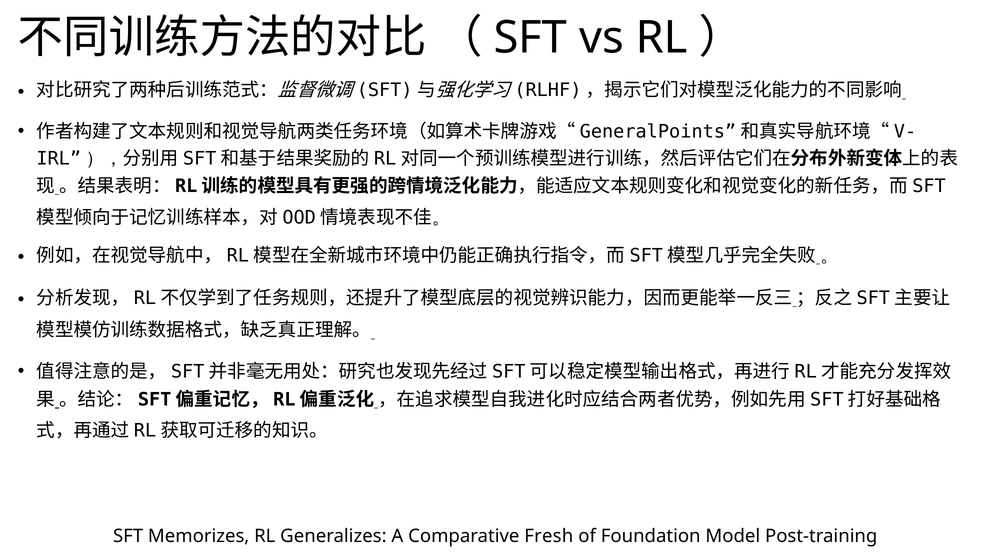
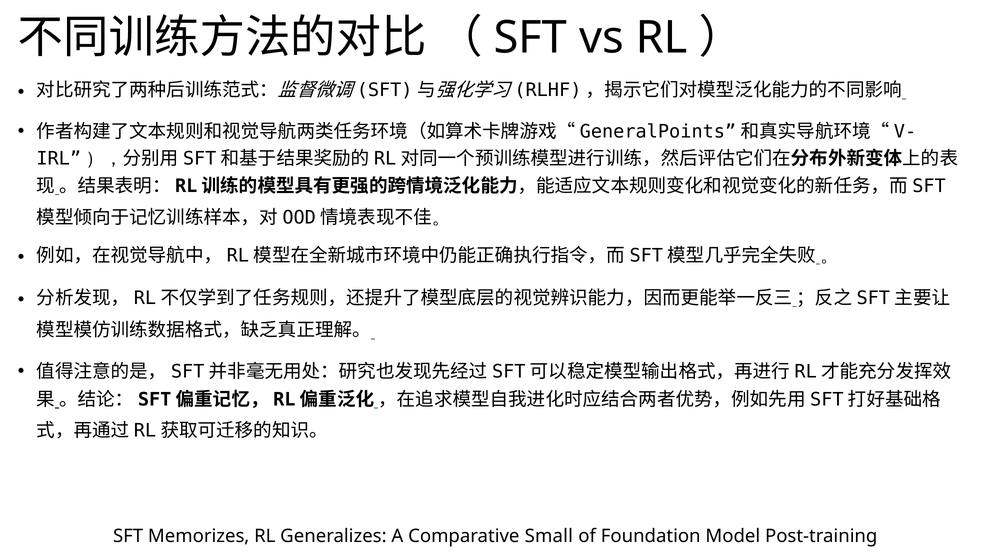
Fresh: Fresh -> Small
